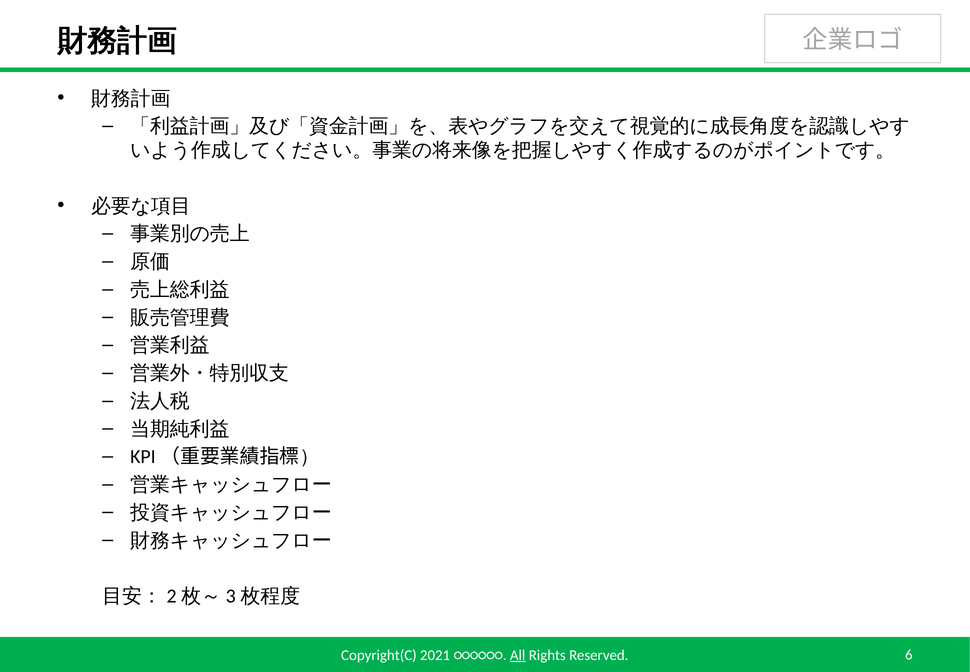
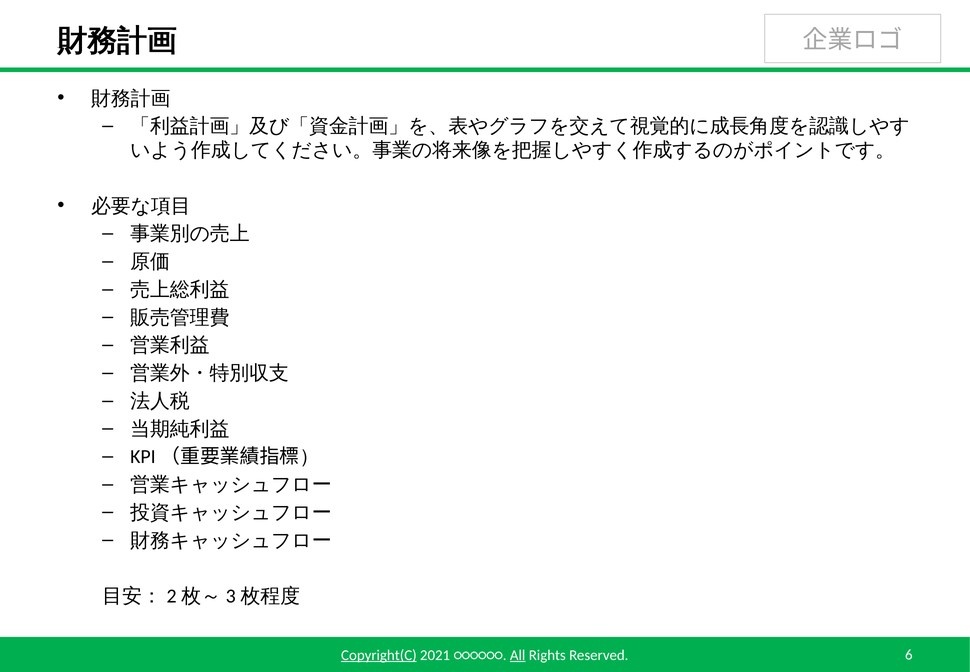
Copyright(C underline: none -> present
